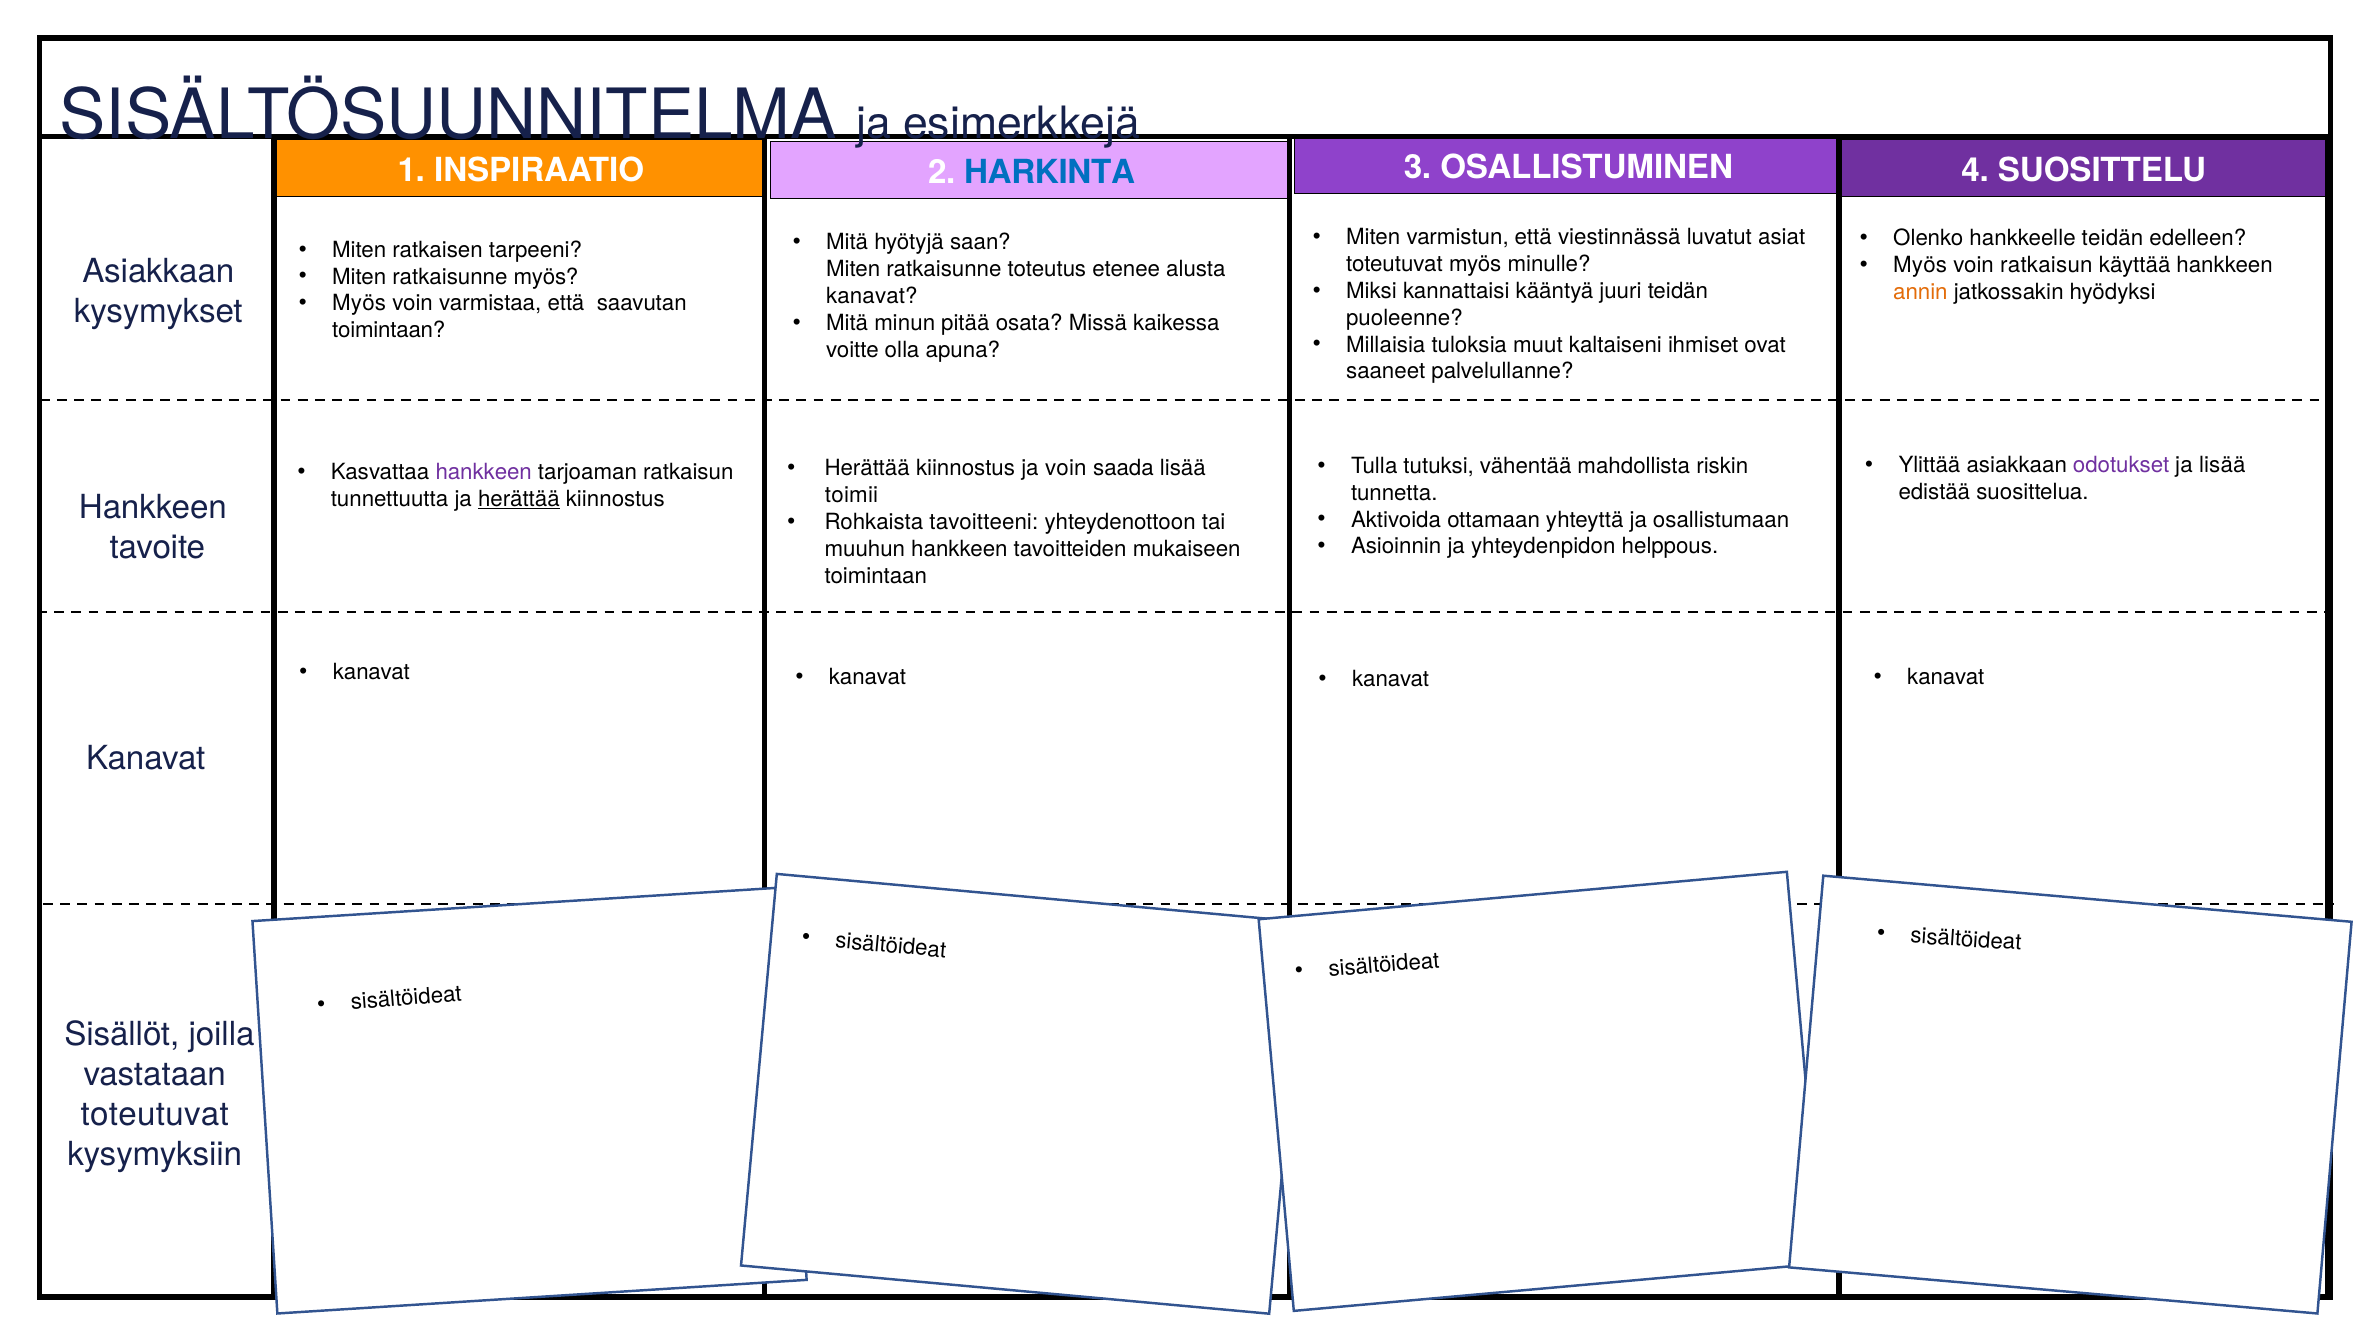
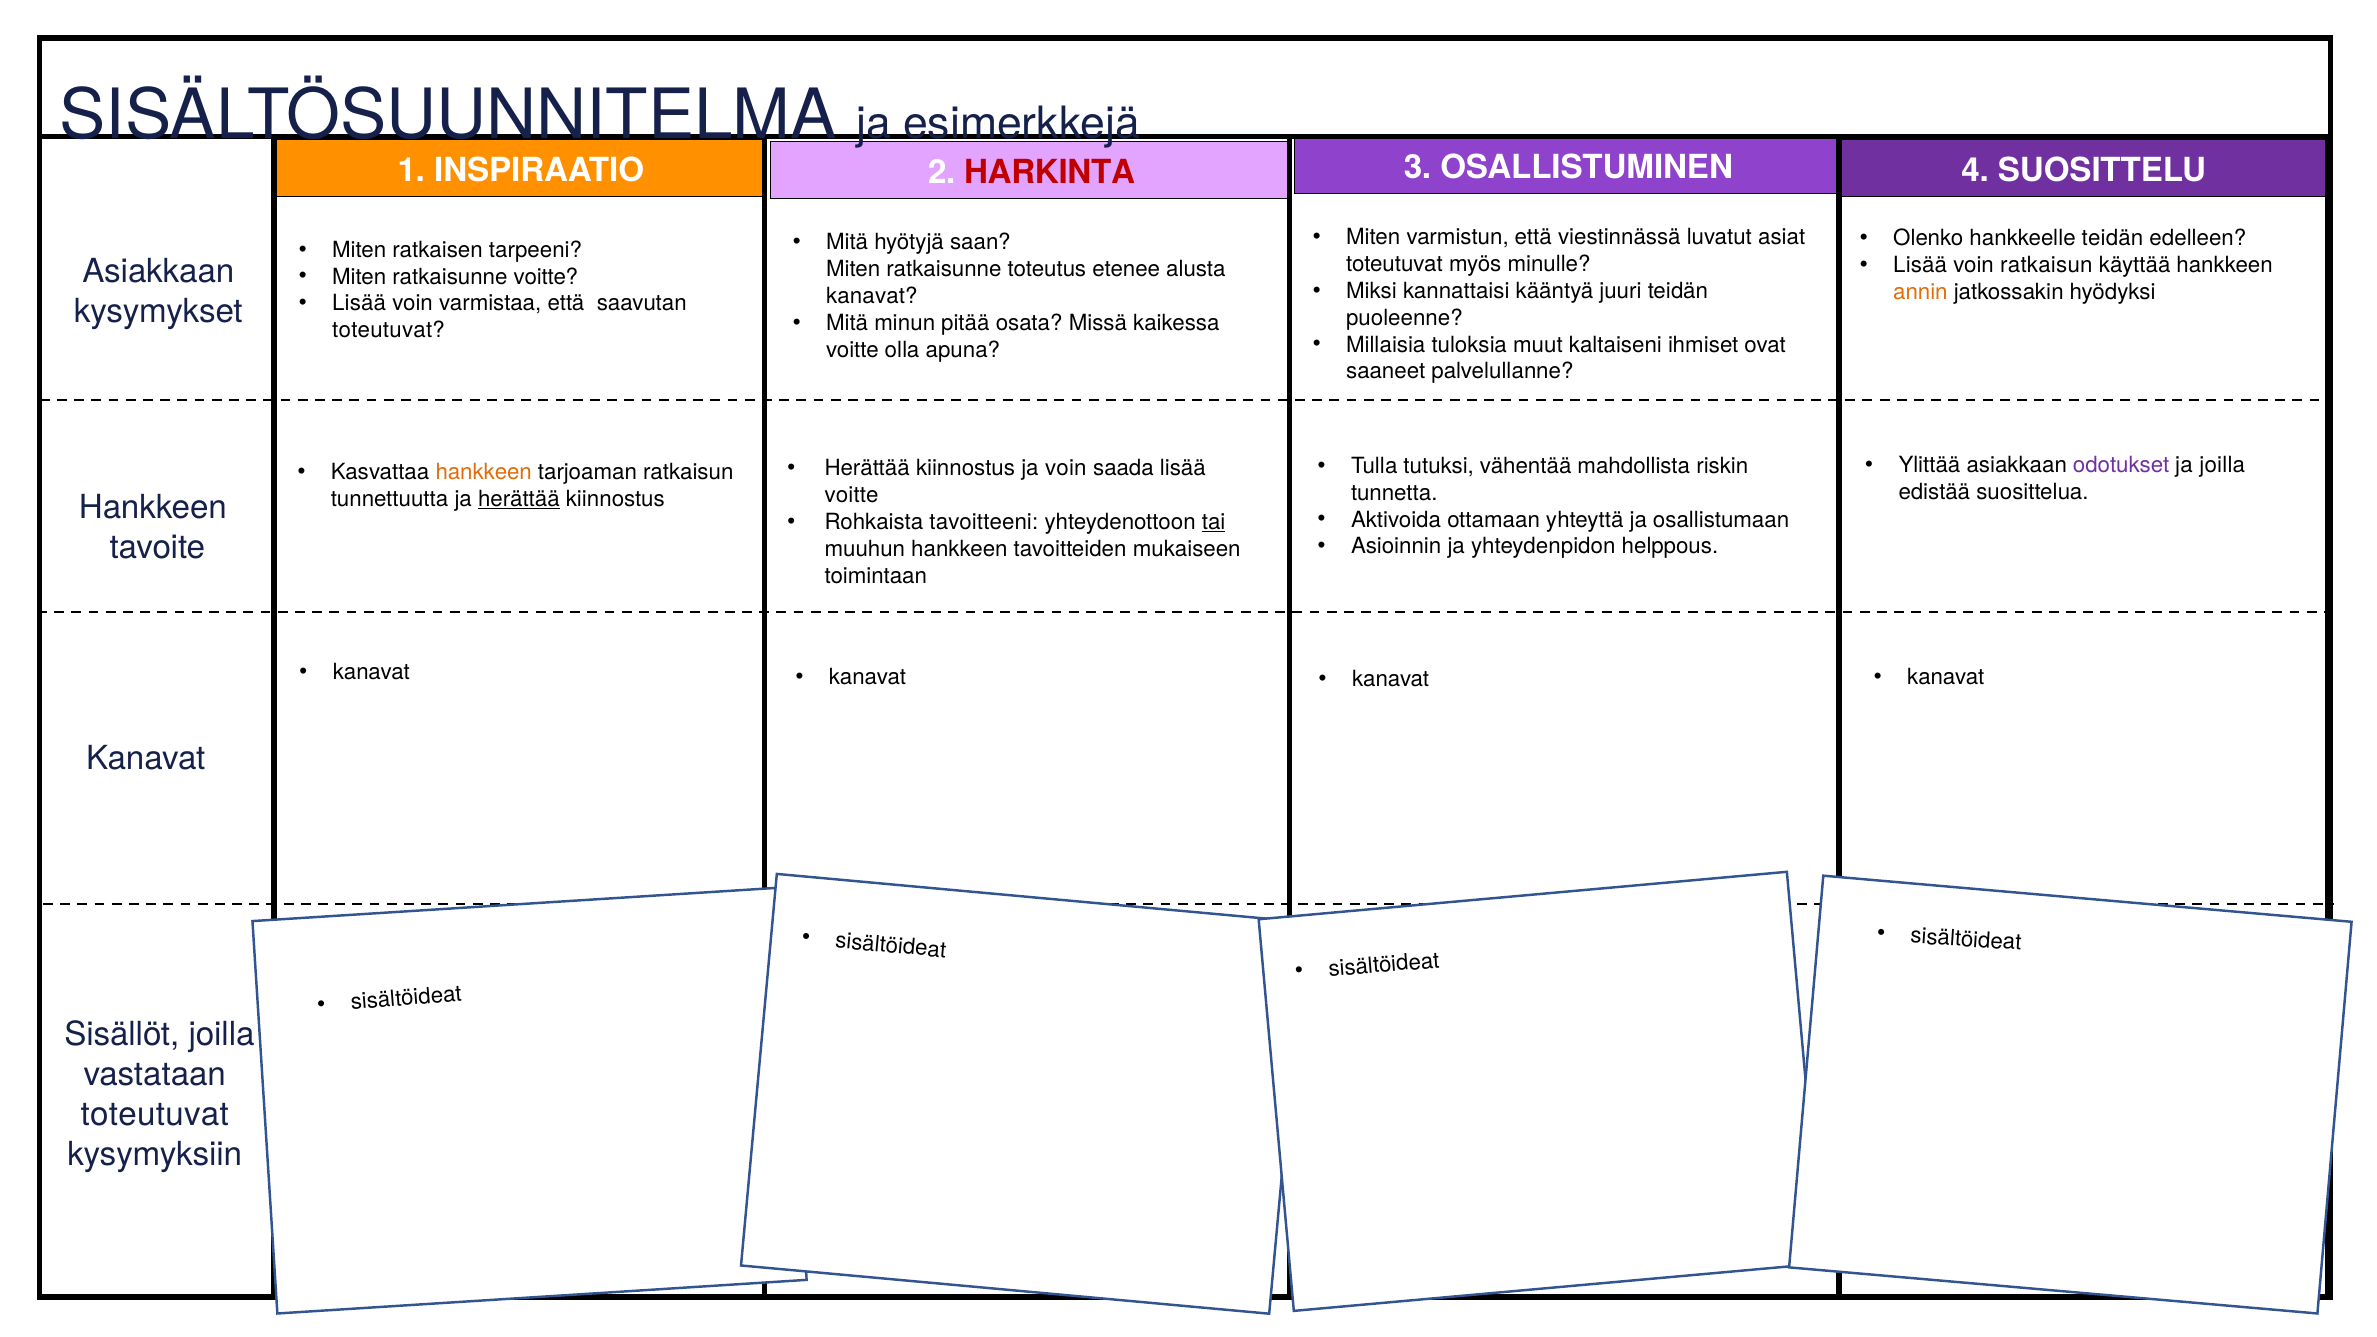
HARKINTA colour: blue -> red
Myös at (1920, 265): Myös -> Lisää
ratkaisunne myös: myös -> voitte
Myös at (359, 303): Myös -> Lisää
toimintaan at (389, 330): toimintaan -> toteutuvat
ja lisää: lisää -> joilla
hankkeen at (484, 472) colour: purple -> orange
toimii at (852, 495): toimii -> voitte
tai underline: none -> present
